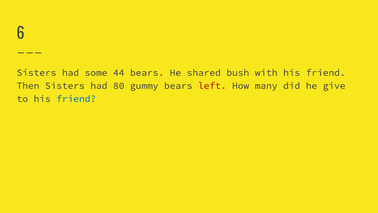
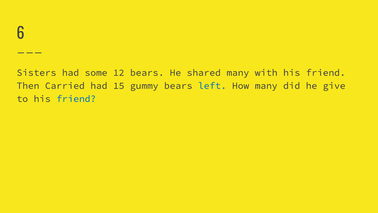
44: 44 -> 12
shared bush: bush -> many
Then Sisters: Sisters -> Carried
80: 80 -> 15
left colour: red -> blue
